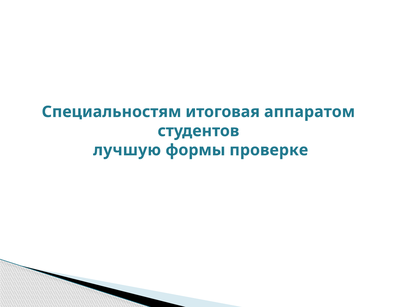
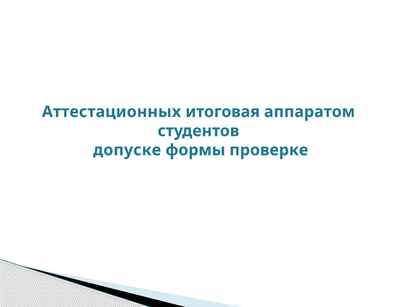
Специальностям: Специальностям -> Аттестационных
лучшую: лучшую -> допуске
